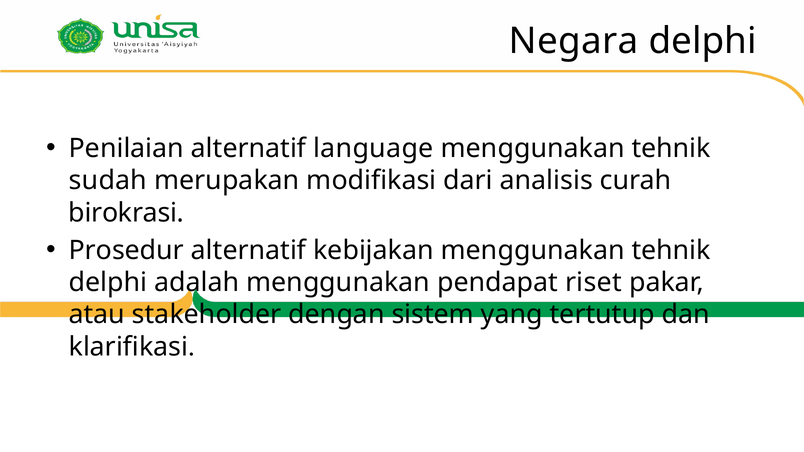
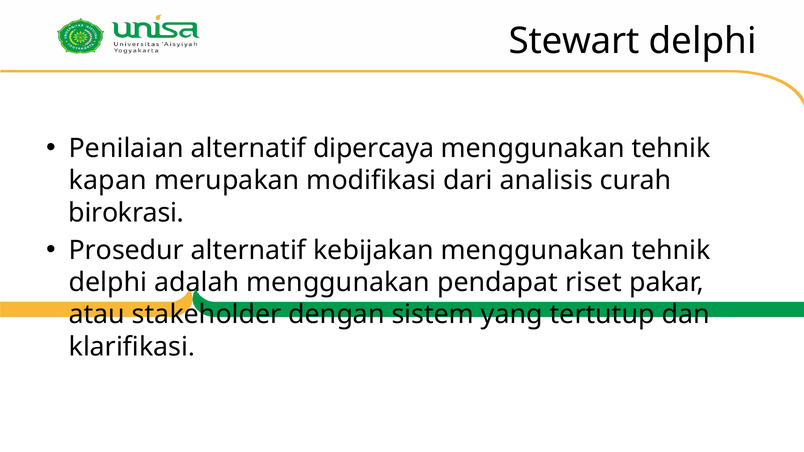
Negara: Negara -> Stewart
language: language -> dipercaya
sudah: sudah -> kapan
